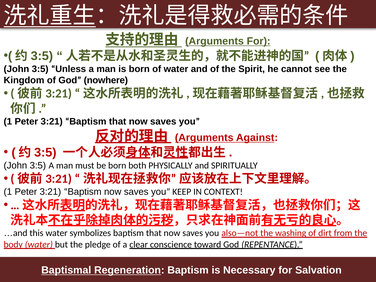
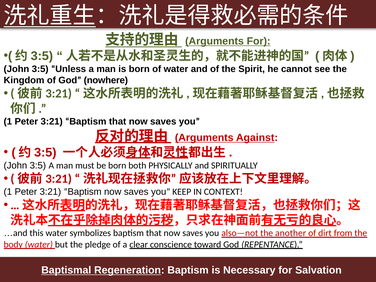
washing: washing -> another
